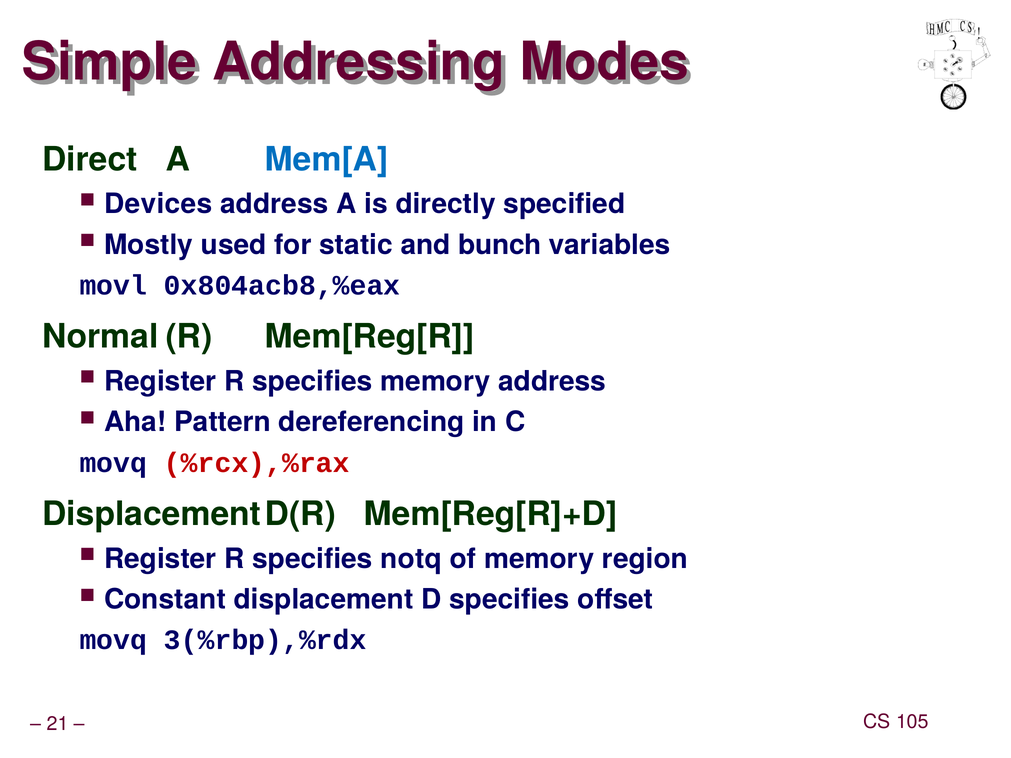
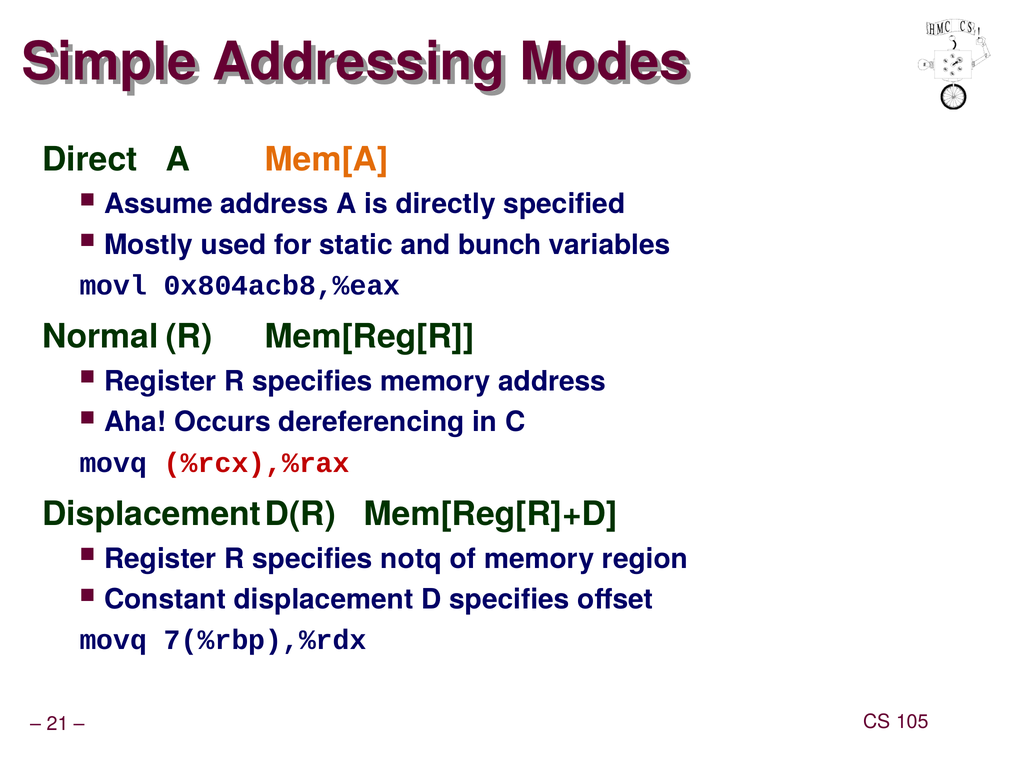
Mem[A colour: blue -> orange
Devices: Devices -> Assume
Pattern: Pattern -> Occurs
3(%rbp),%rdx: 3(%rbp),%rdx -> 7(%rbp),%rdx
